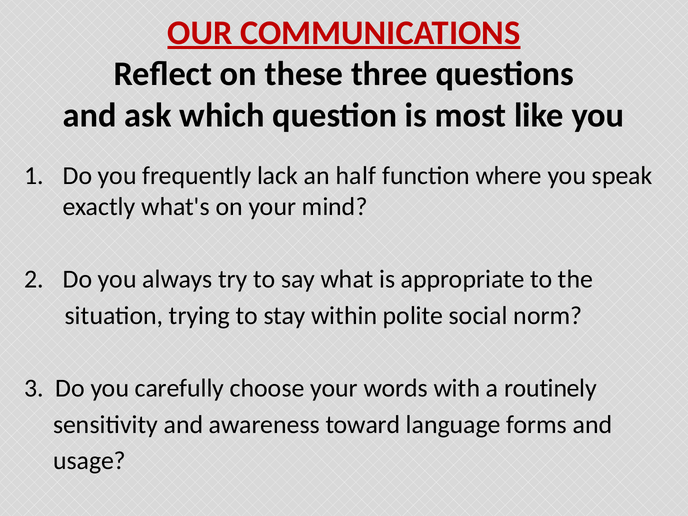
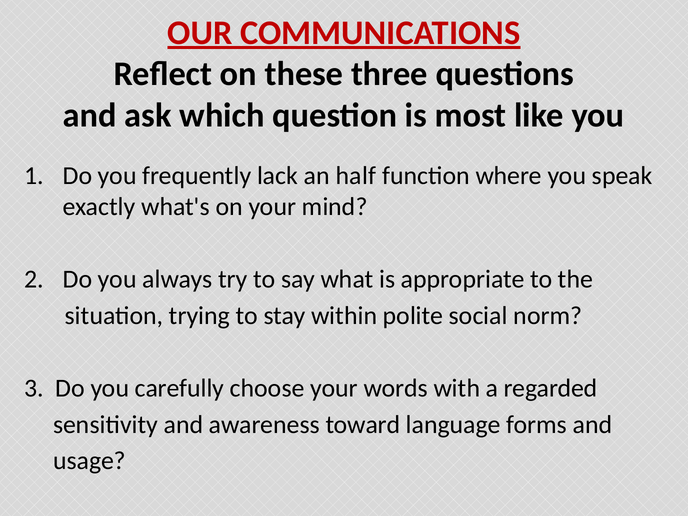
routinely: routinely -> regarded
